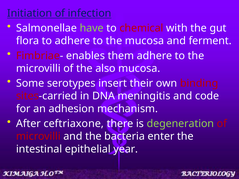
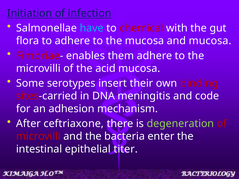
have colour: light green -> light blue
and ferment: ferment -> mucosa
also: also -> acid
year: year -> titer
